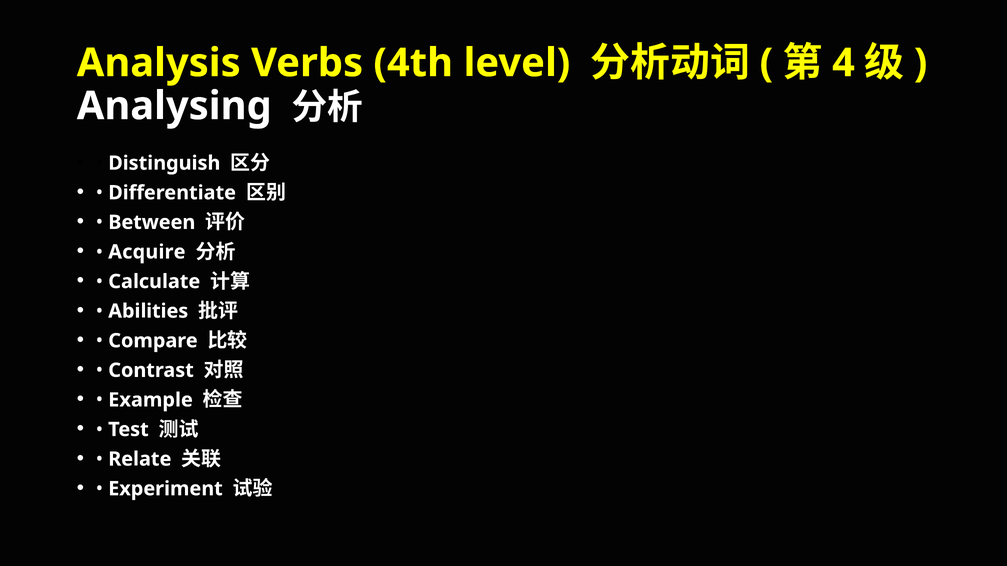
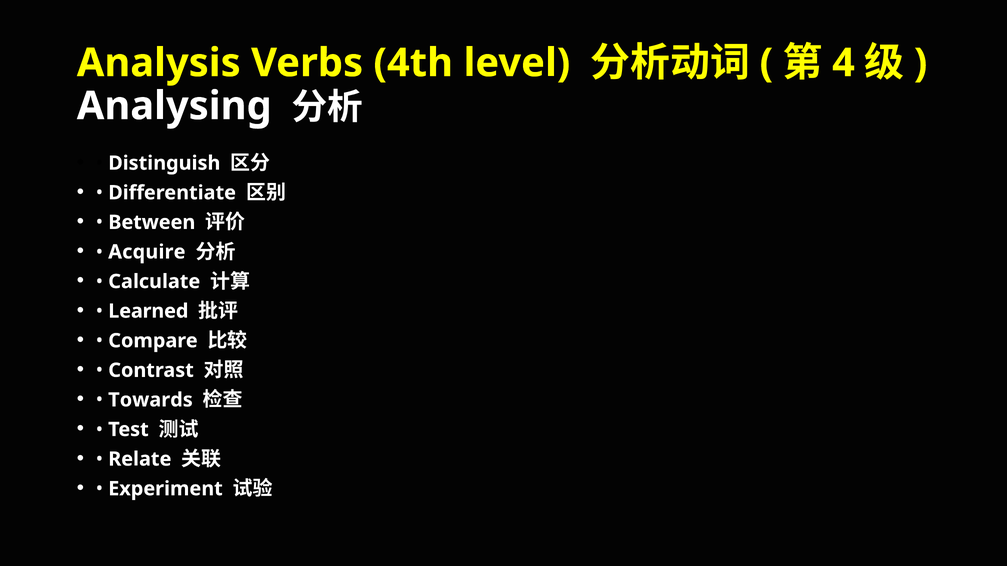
Abilities: Abilities -> Learned
Example: Example -> Towards
